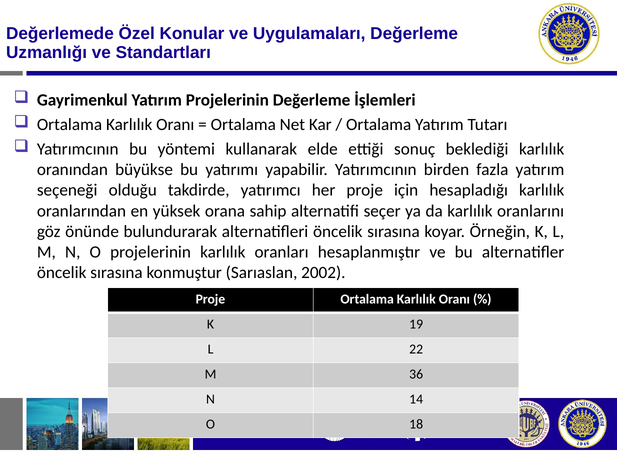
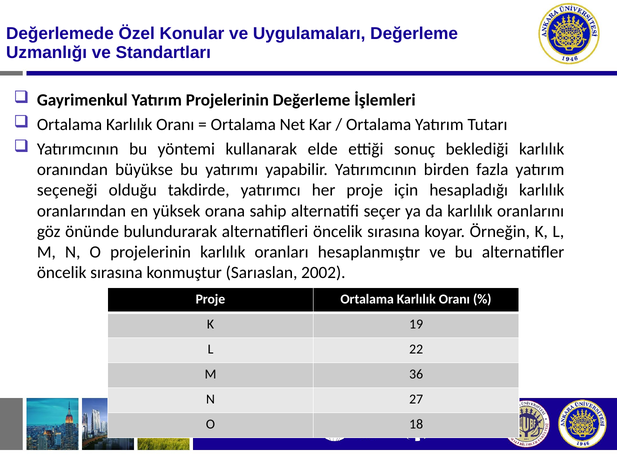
14: 14 -> 27
